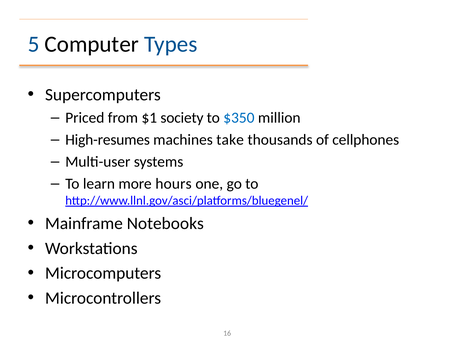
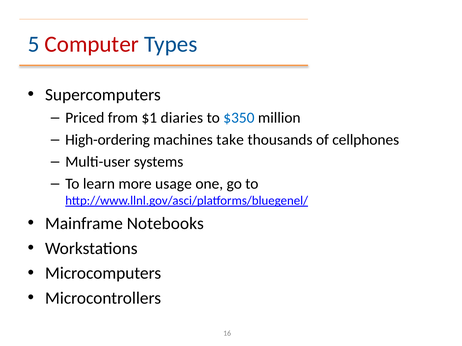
Computer colour: black -> red
society: society -> diaries
High-resumes: High-resumes -> High-ordering
hours: hours -> usage
